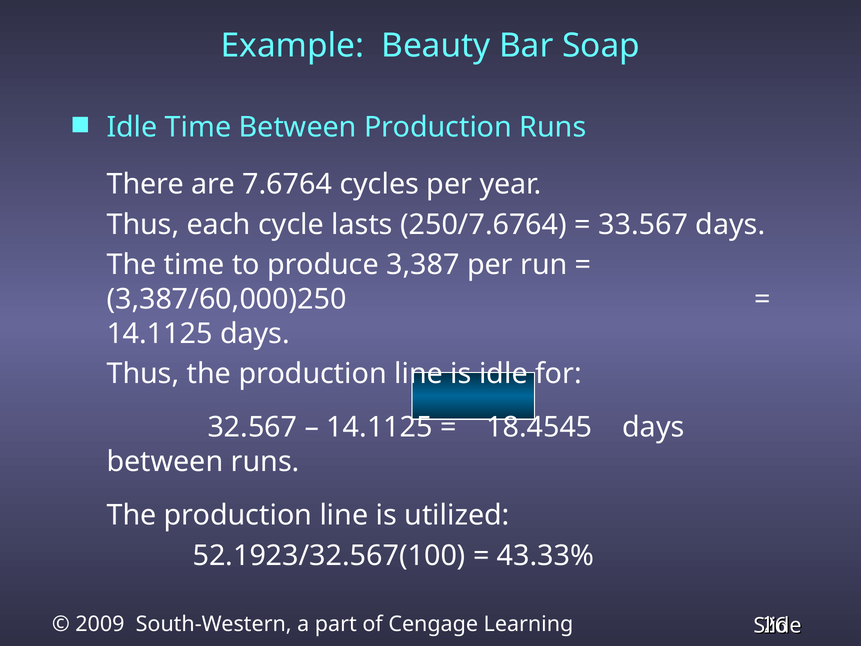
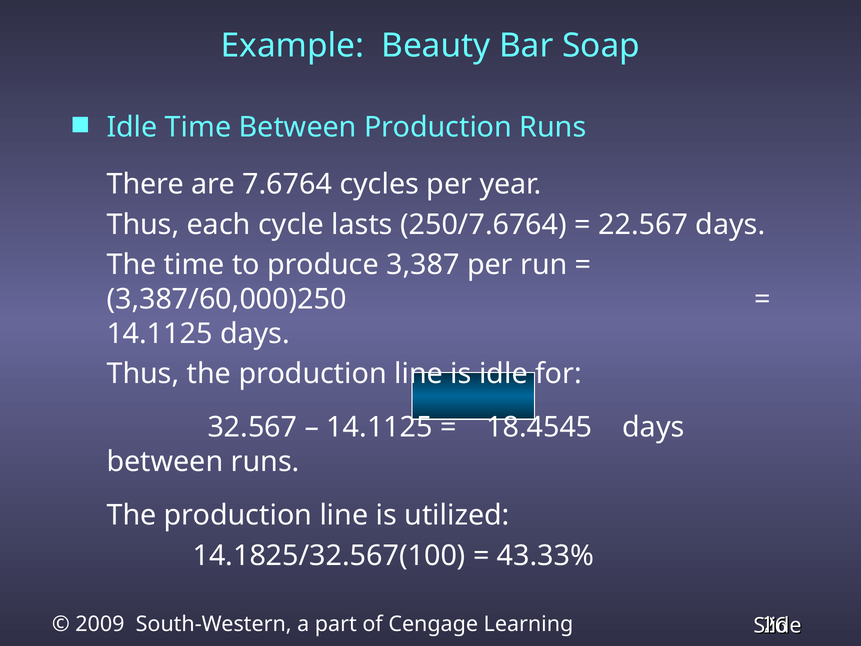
33.567: 33.567 -> 22.567
52.1923/32.567(100: 52.1923/32.567(100 -> 14.1825/32.567(100
